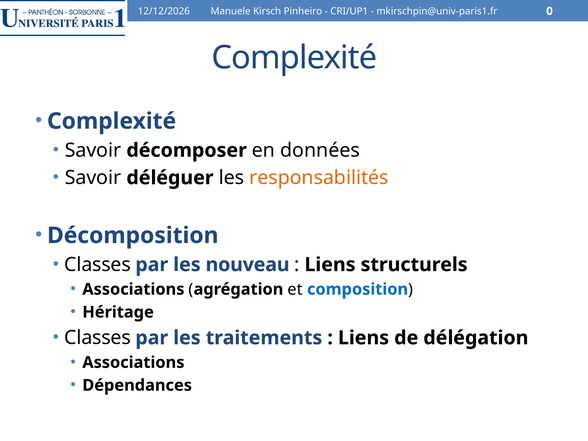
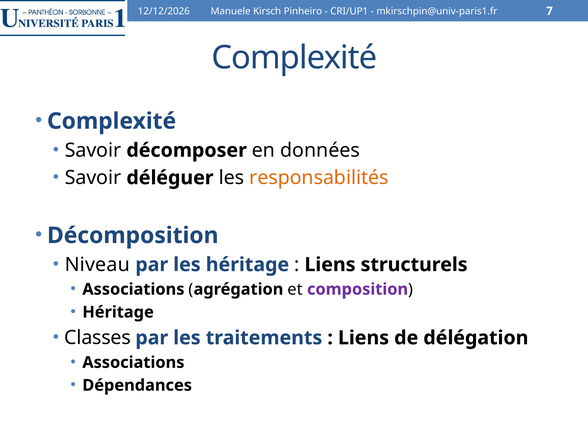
0: 0 -> 7
Classes at (98, 265): Classes -> Niveau
les nouveau: nouveau -> héritage
composition colour: blue -> purple
